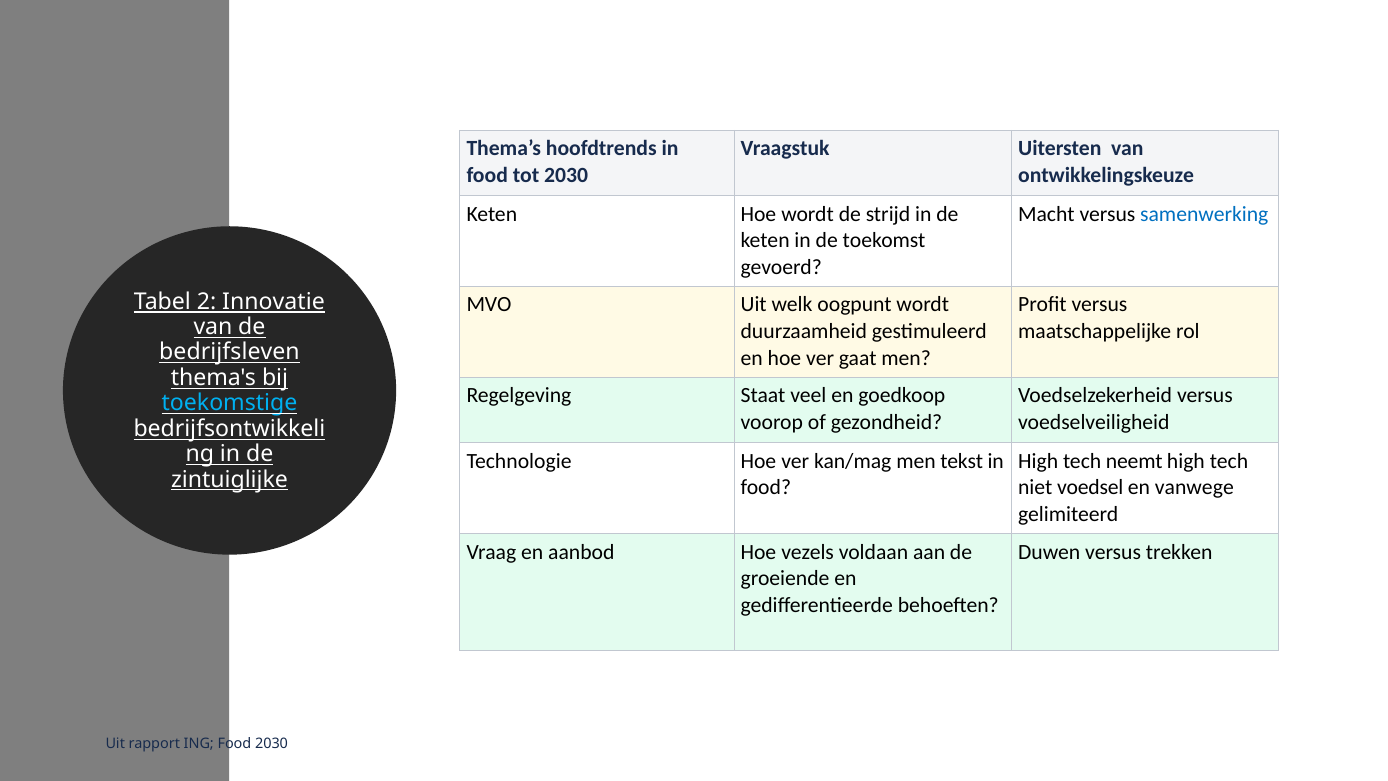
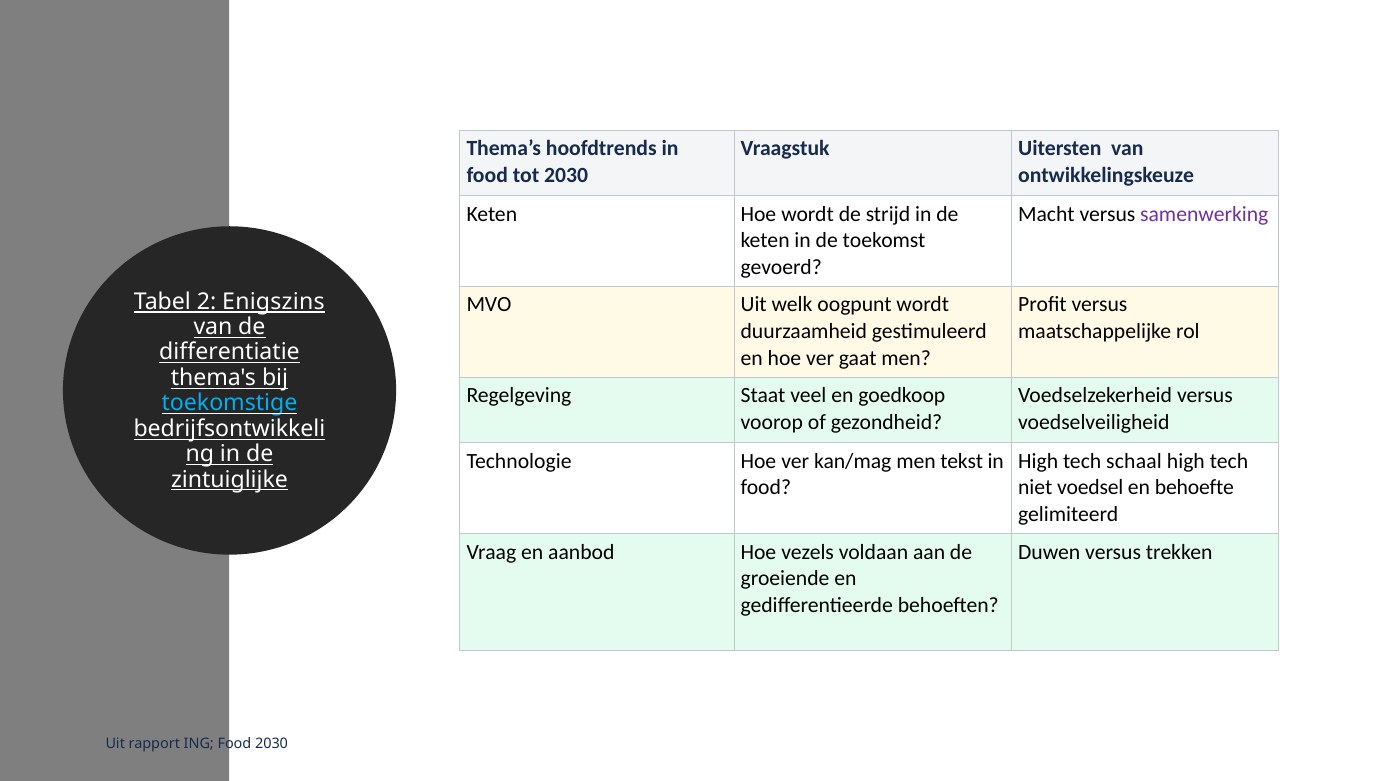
samenwerking colour: blue -> purple
Innovatie: Innovatie -> Enigszins
bedrijfsleven: bedrijfsleven -> differentiatie
neemt: neemt -> schaal
vanwege: vanwege -> behoefte
